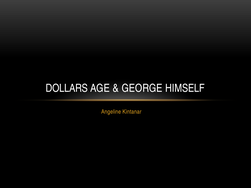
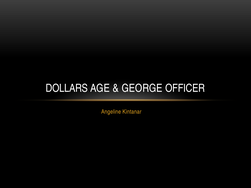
HIMSELF: HIMSELF -> OFFICER
